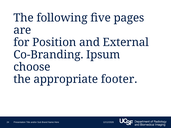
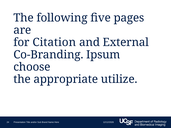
Position: Position -> Citation
footer: footer -> utilize
